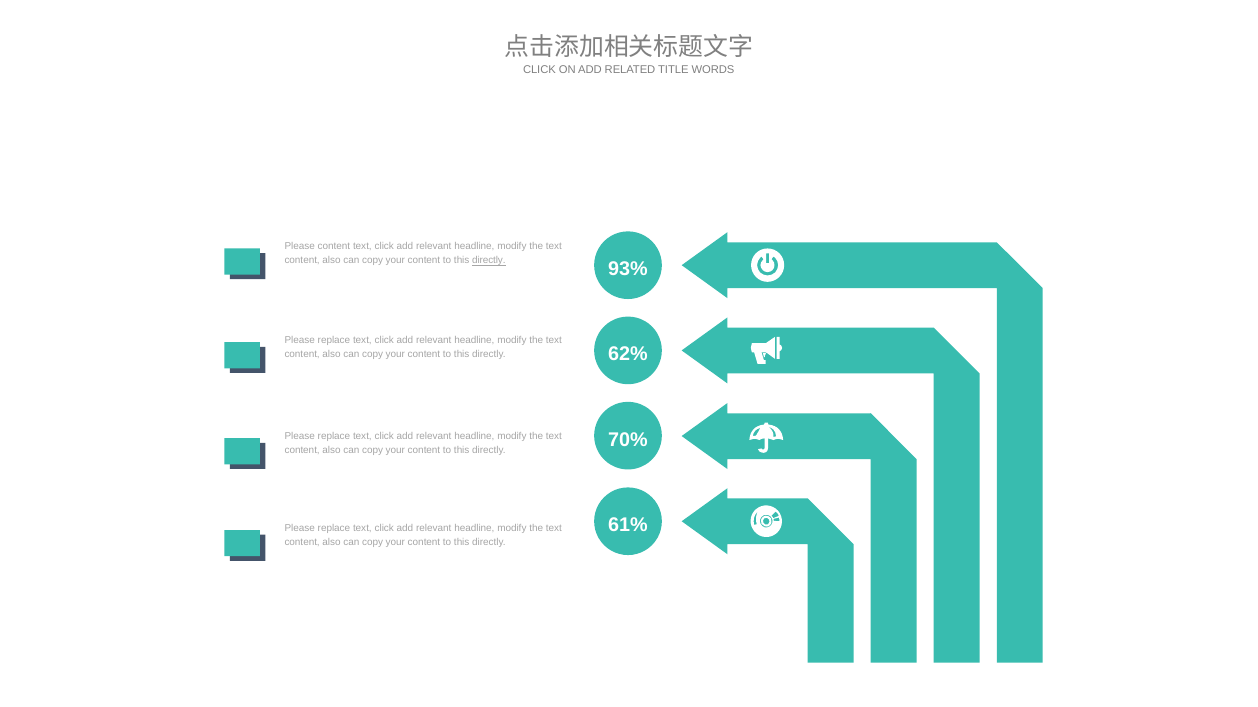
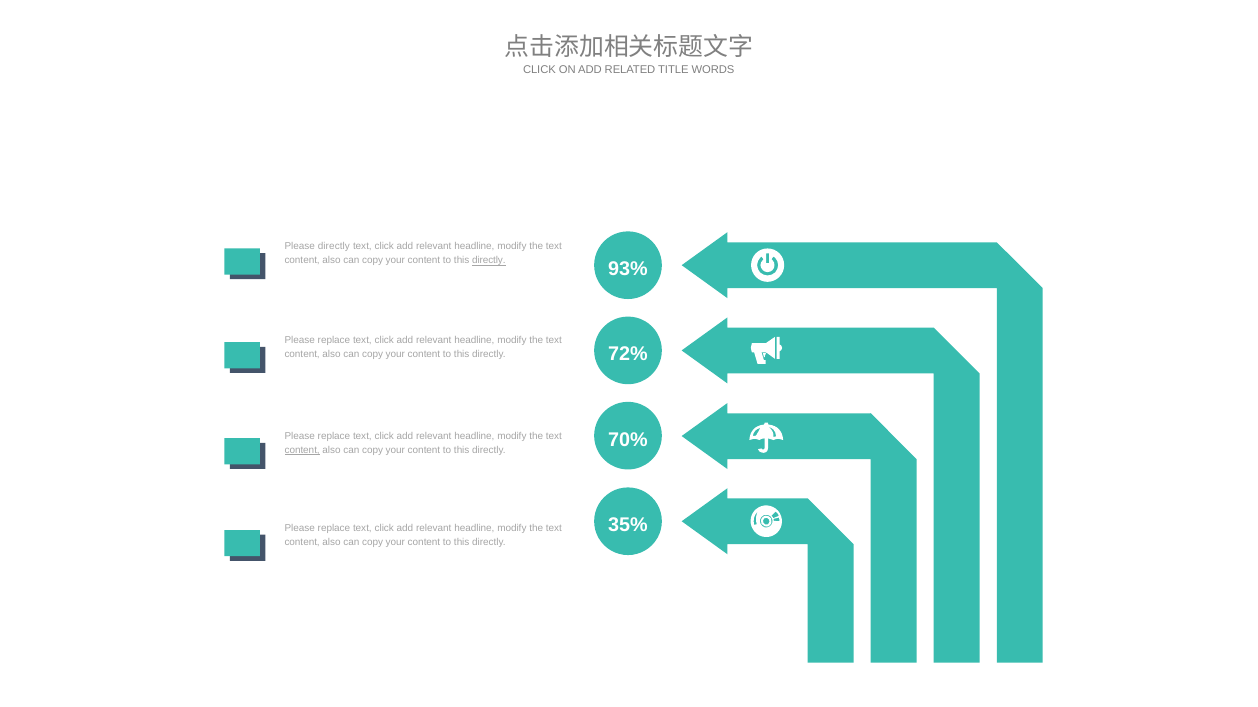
Please content: content -> directly
62%: 62% -> 72%
content at (302, 451) underline: none -> present
61%: 61% -> 35%
